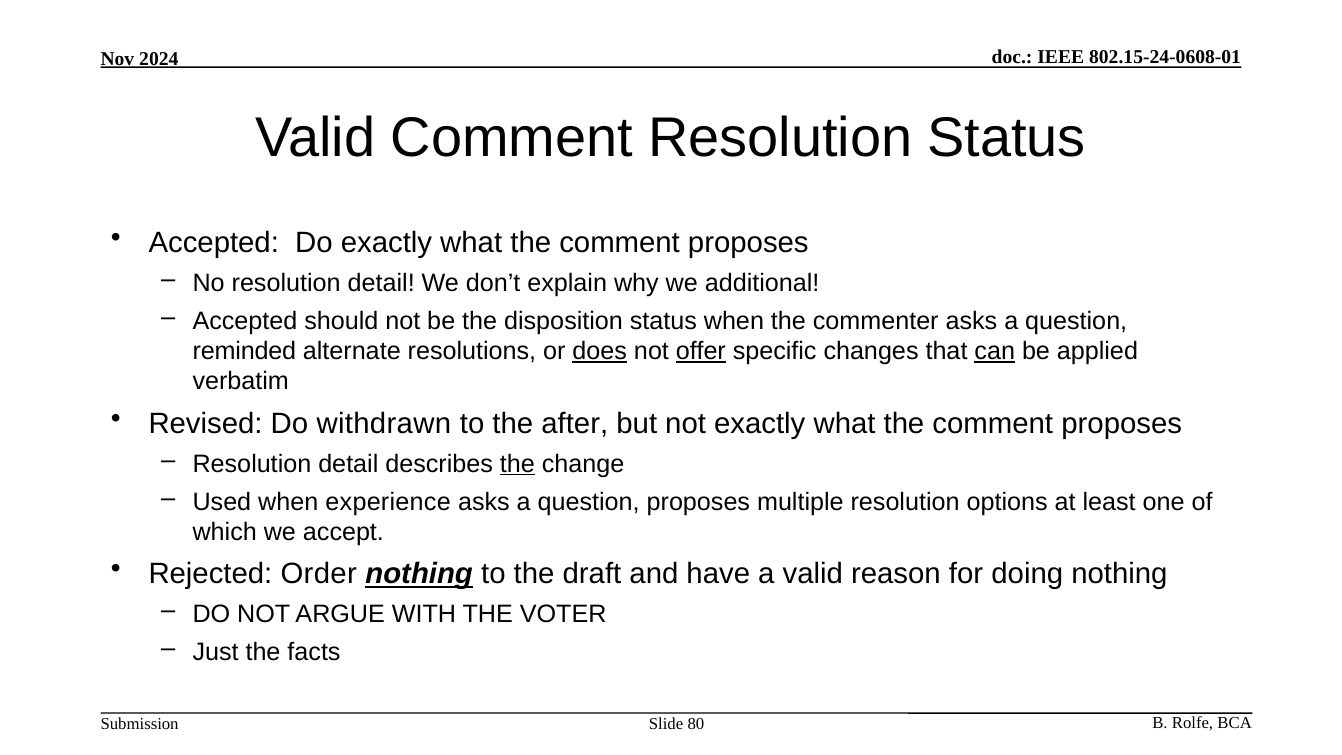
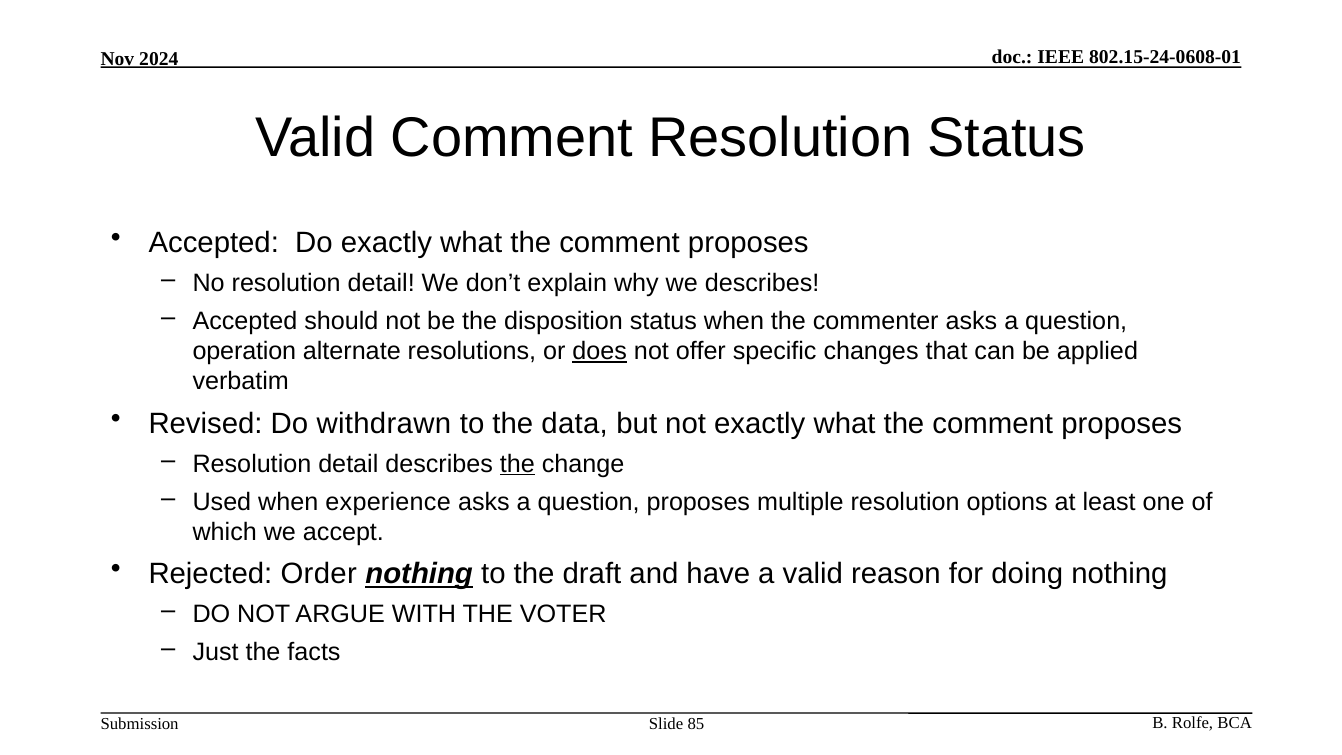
we additional: additional -> describes
reminded: reminded -> operation
offer underline: present -> none
can underline: present -> none
after: after -> data
80: 80 -> 85
